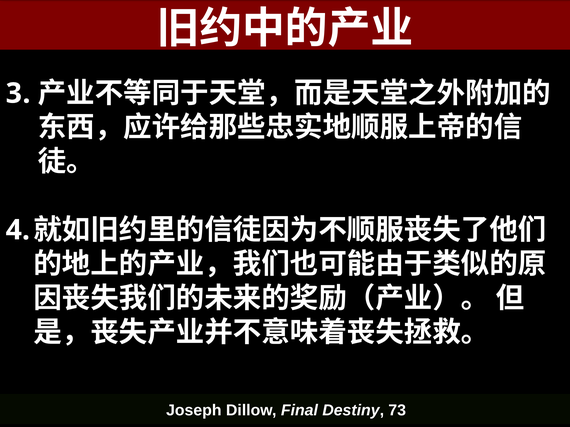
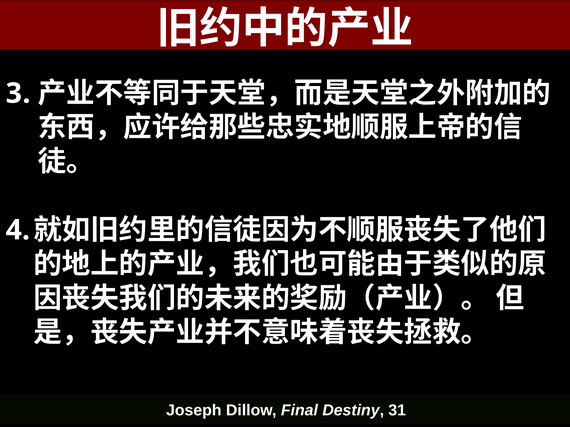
73: 73 -> 31
